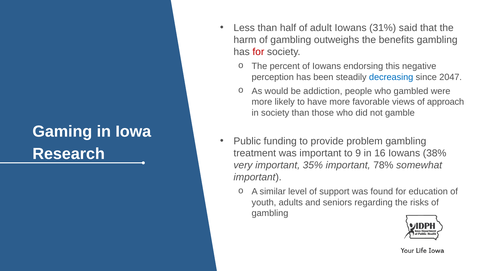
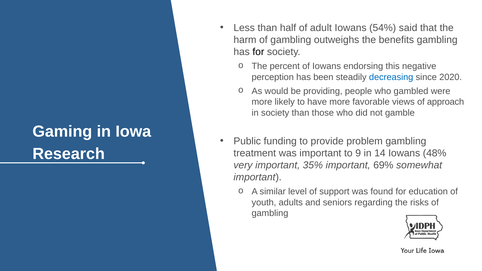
31%: 31% -> 54%
for at (258, 52) colour: red -> black
2047: 2047 -> 2020
addiction: addiction -> providing
16: 16 -> 14
38%: 38% -> 48%
78%: 78% -> 69%
